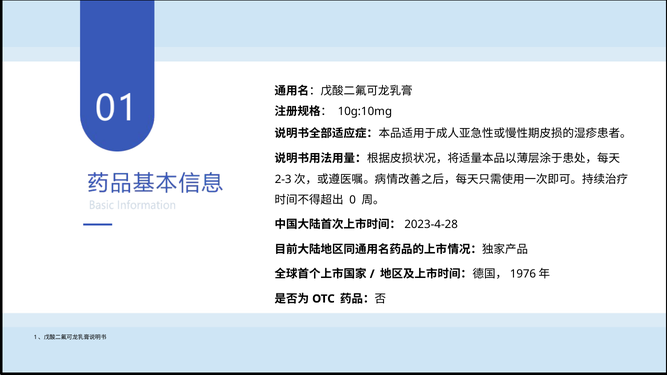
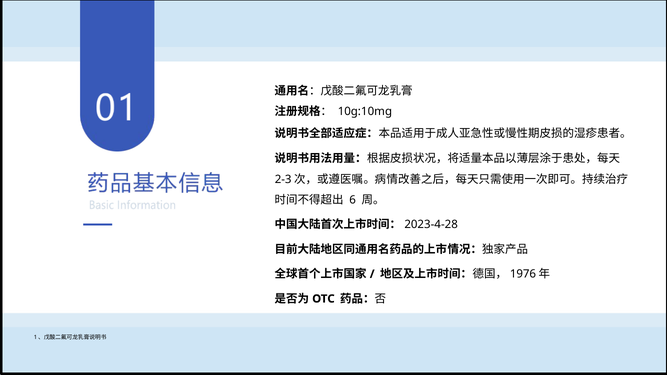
0: 0 -> 6
